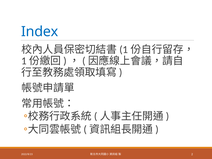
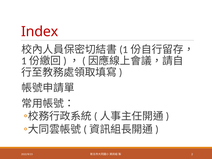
Index colour: blue -> red
